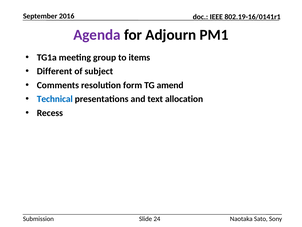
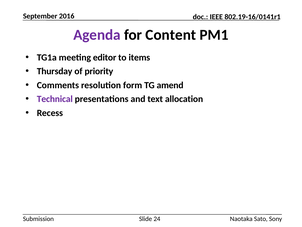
Adjourn: Adjourn -> Content
group: group -> editor
Different: Different -> Thursday
subject: subject -> priority
Technical colour: blue -> purple
